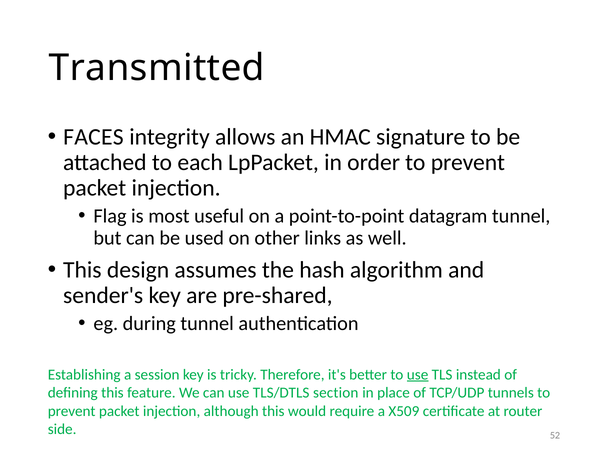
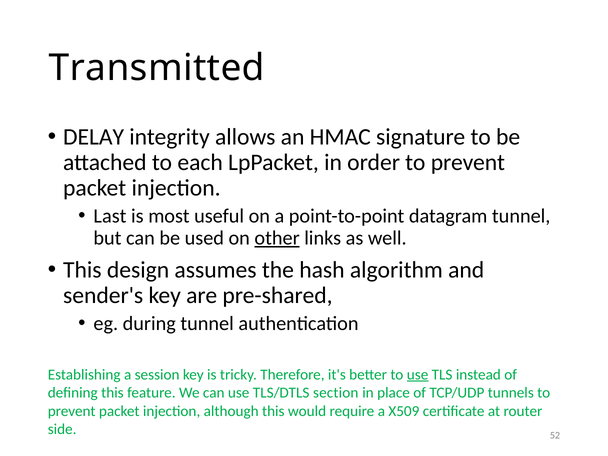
FACES: FACES -> DELAY
Flag: Flag -> Last
other underline: none -> present
